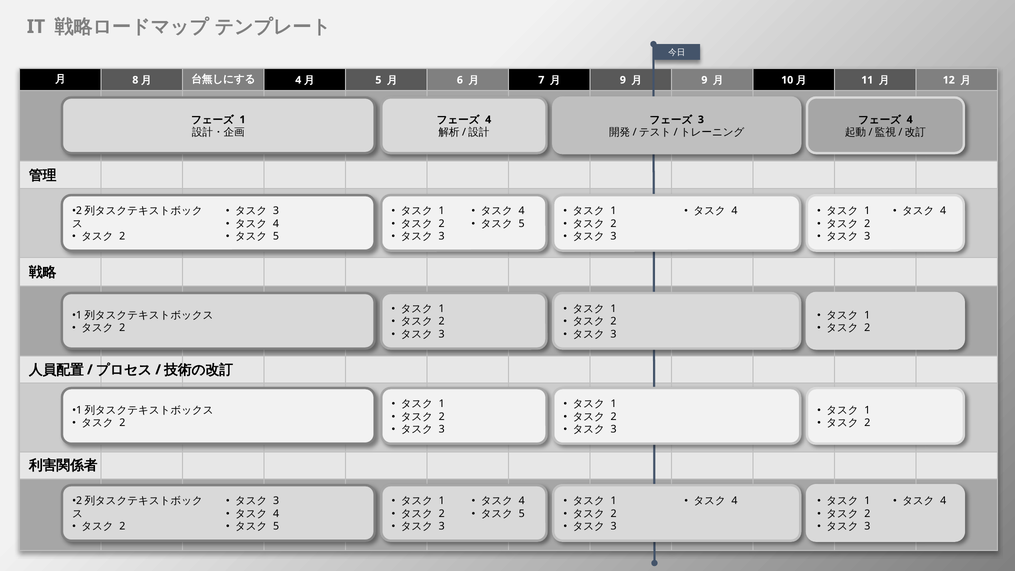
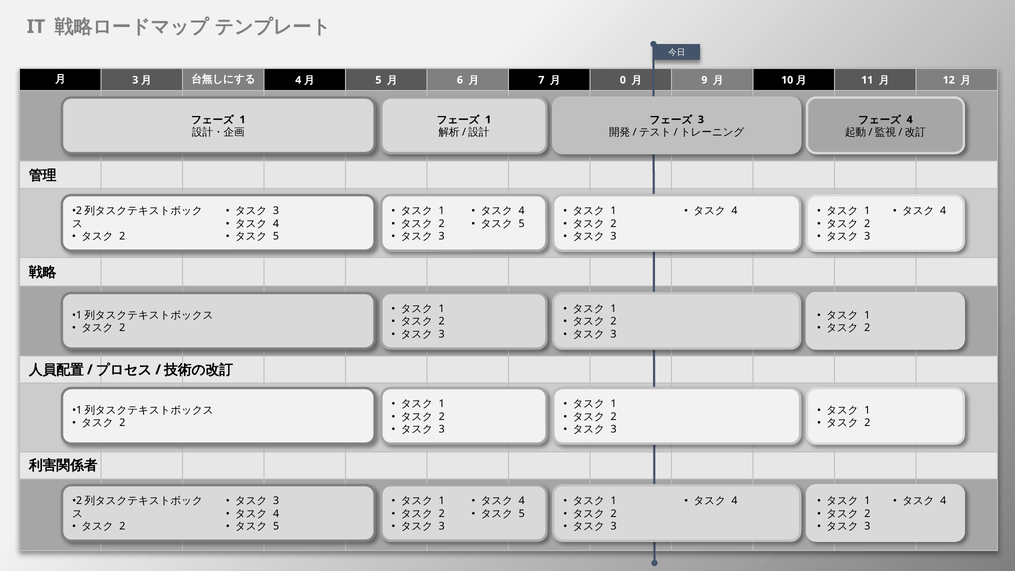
8 at (135, 80): 8 -> 3
9 at (623, 80): 9 -> 0
4 at (488, 120): 4 -> 1
